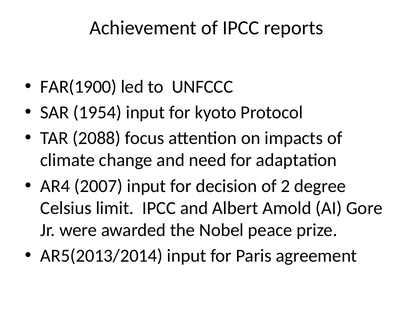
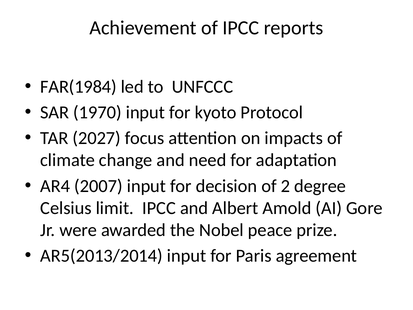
FAR(1900: FAR(1900 -> FAR(1984
1954: 1954 -> 1970
2088: 2088 -> 2027
